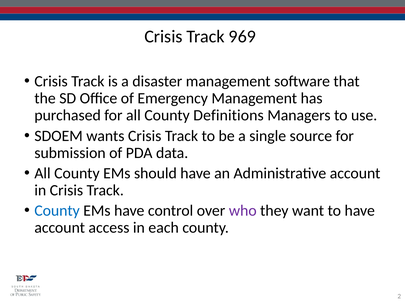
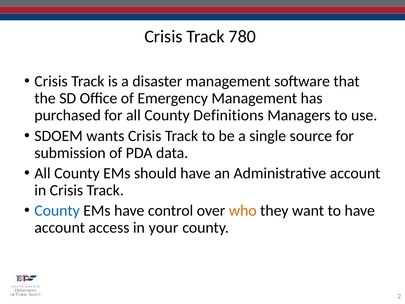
969: 969 -> 780
who colour: purple -> orange
each: each -> your
